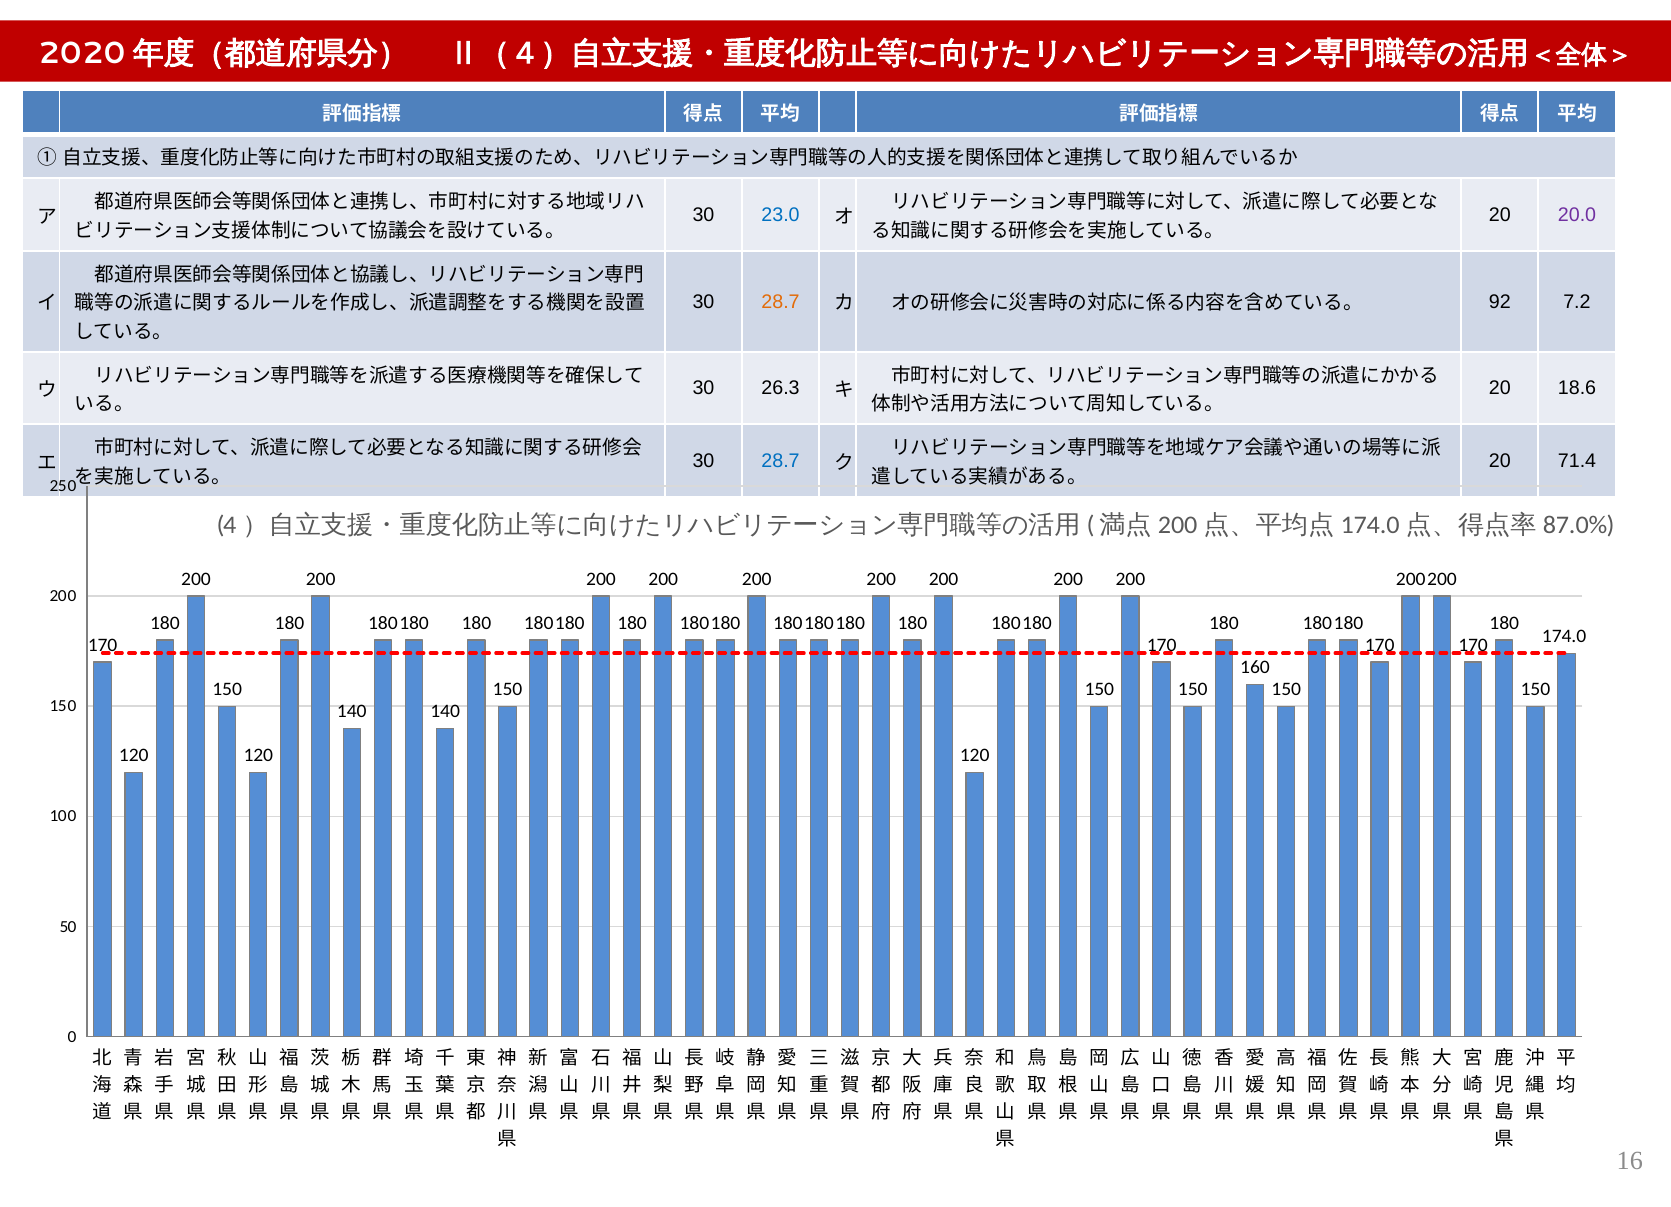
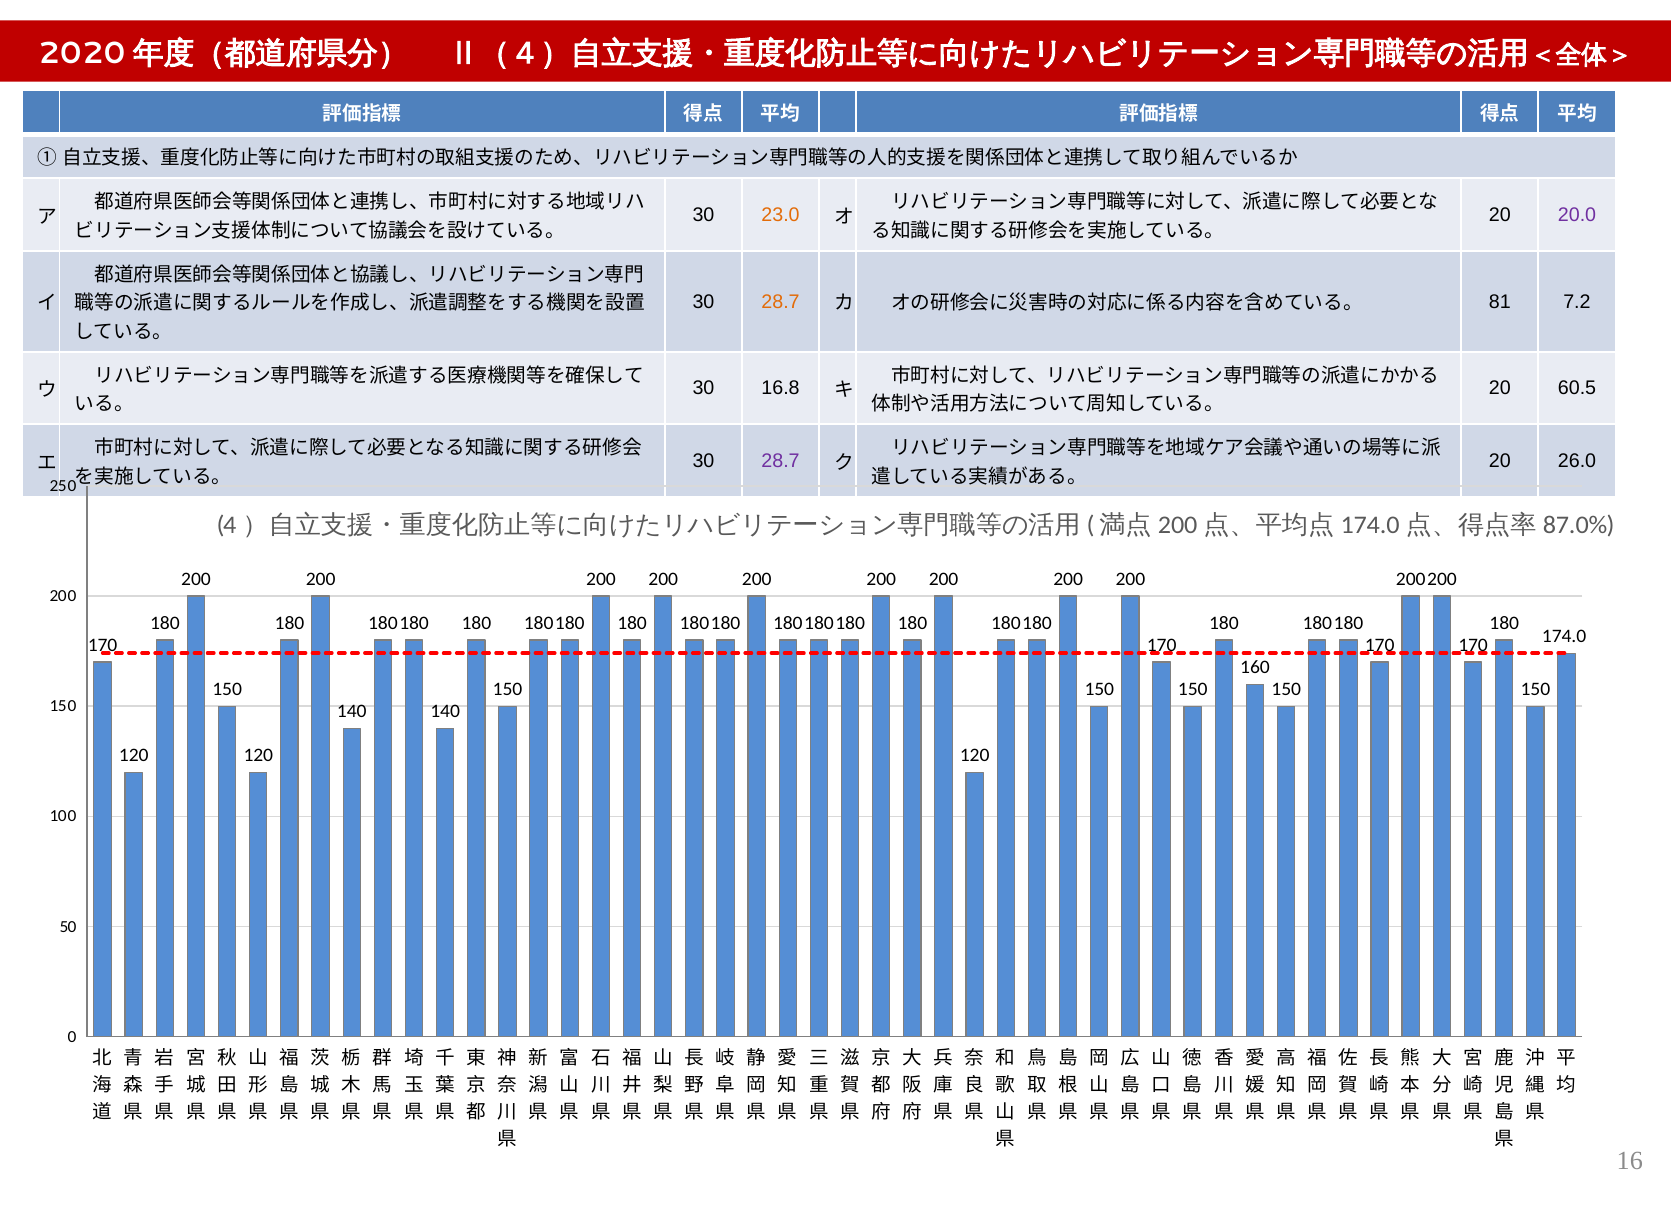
23.0 colour: blue -> orange
92: 92 -> 81
26.3: 26.3 -> 16.8
18.6: 18.6 -> 60.5
28.7 at (781, 461) colour: blue -> purple
71.4: 71.4 -> 26.0
